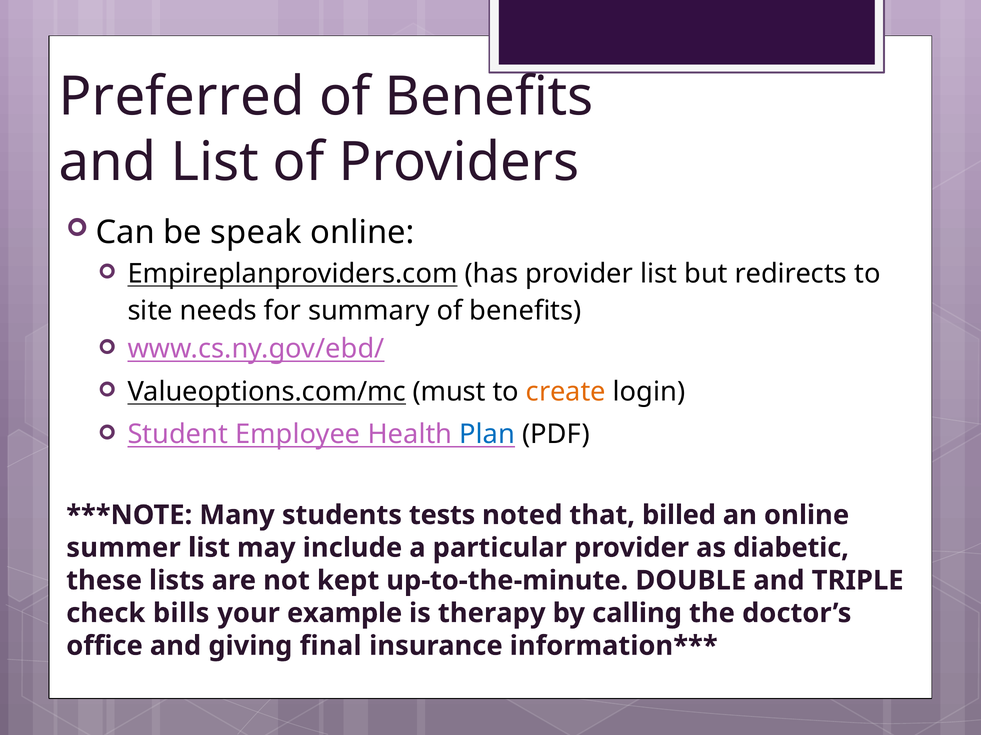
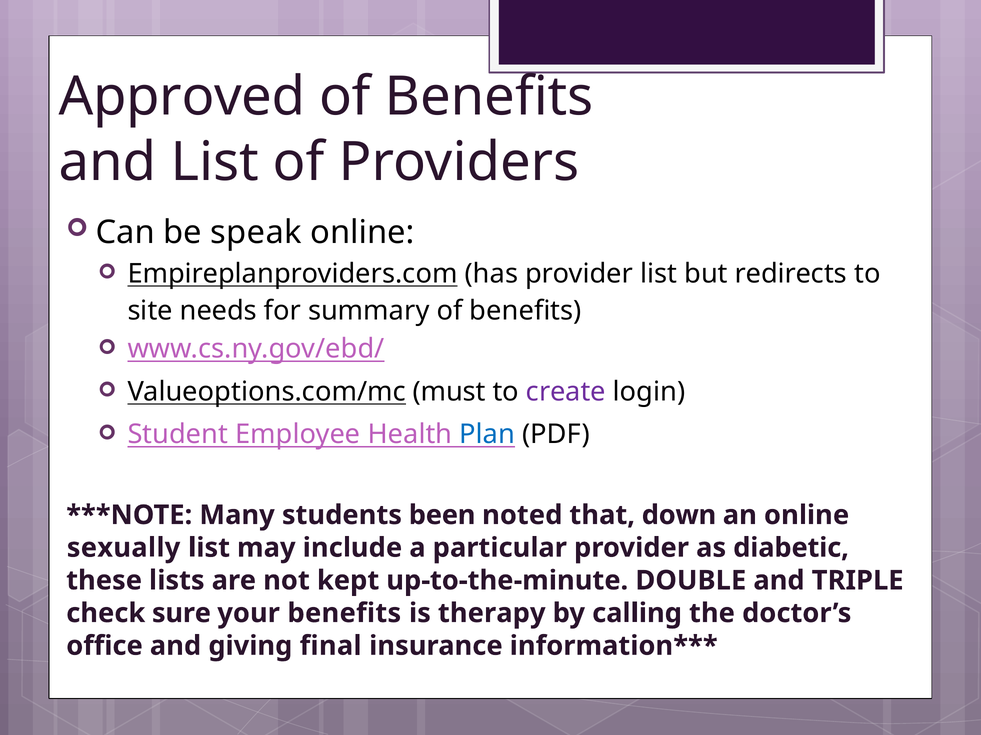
Preferred: Preferred -> Approved
create colour: orange -> purple
tests: tests -> been
billed: billed -> down
summer: summer -> sexually
bills: bills -> sure
your example: example -> benefits
